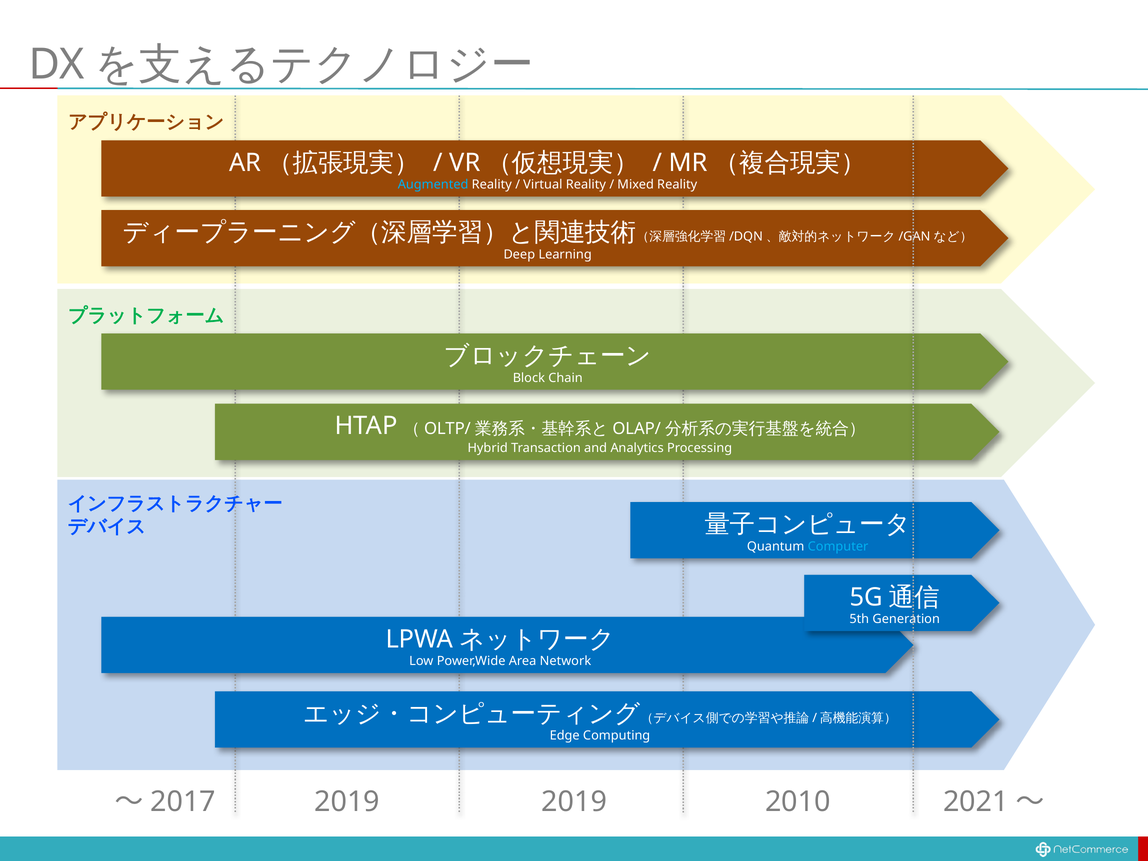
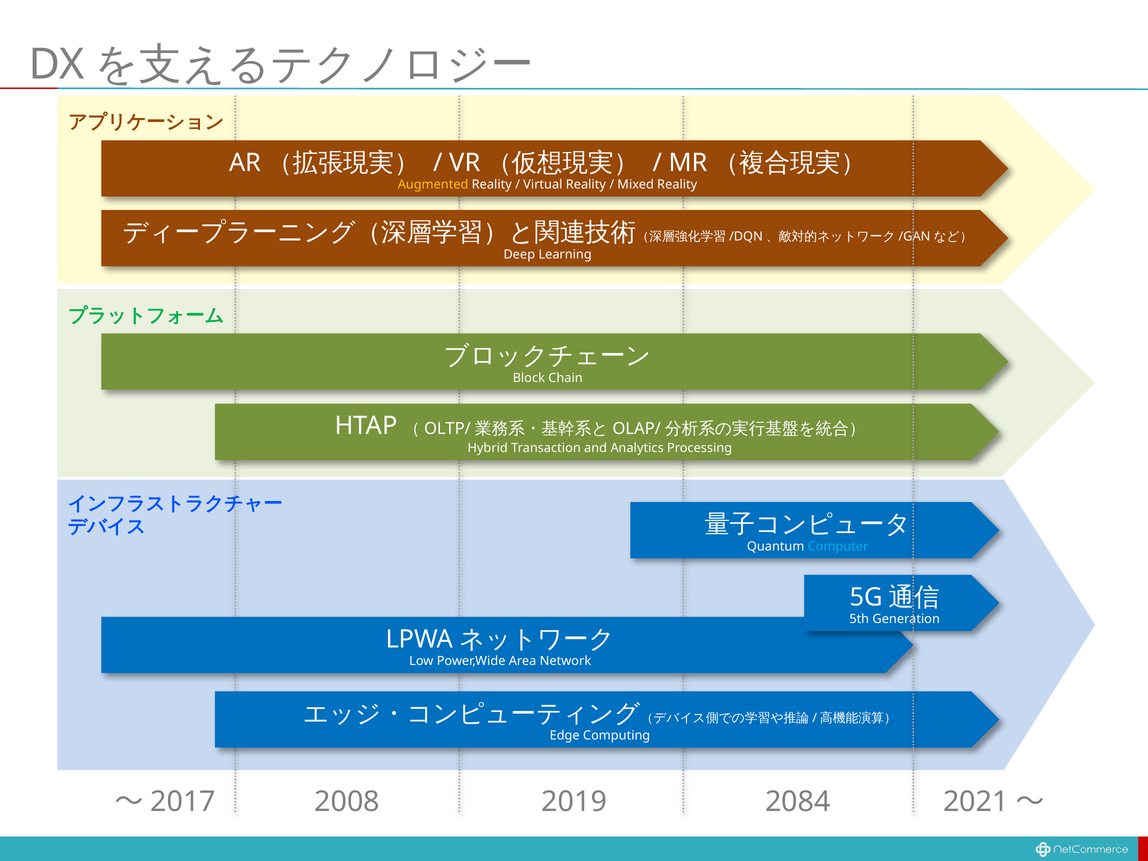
Augmented colour: light blue -> yellow
〜2017 2019: 2019 -> 2008
2010: 2010 -> 2084
